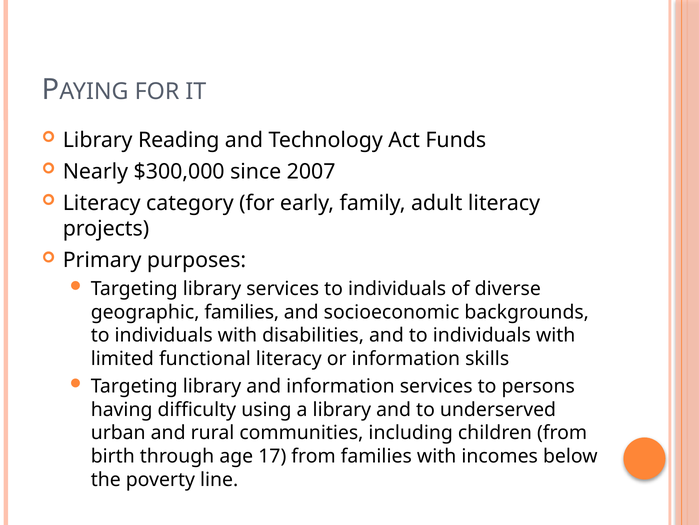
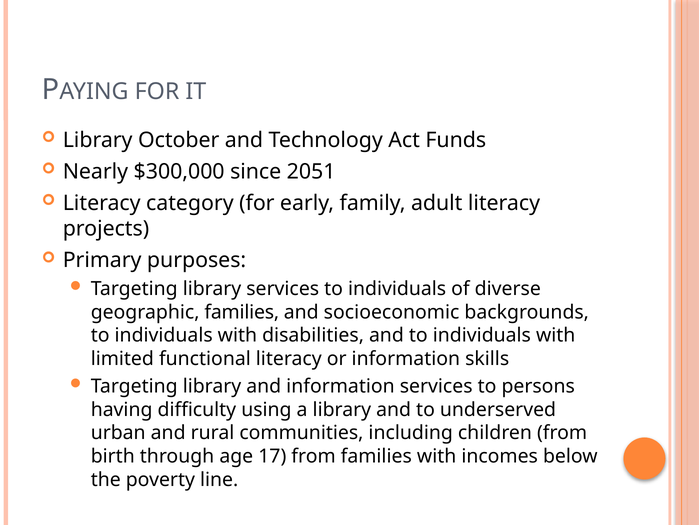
Reading: Reading -> October
2007: 2007 -> 2051
